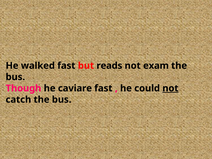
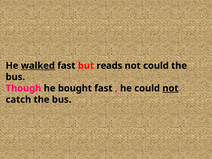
walked underline: none -> present
not exam: exam -> could
caviare: caviare -> bought
